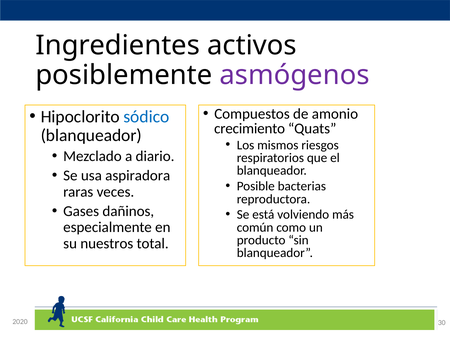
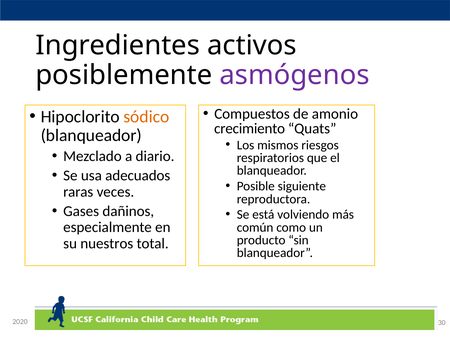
sódico colour: blue -> orange
aspiradora: aspiradora -> adecuados
bacterias: bacterias -> siguiente
